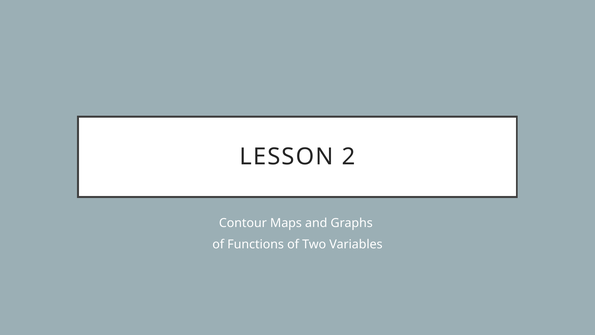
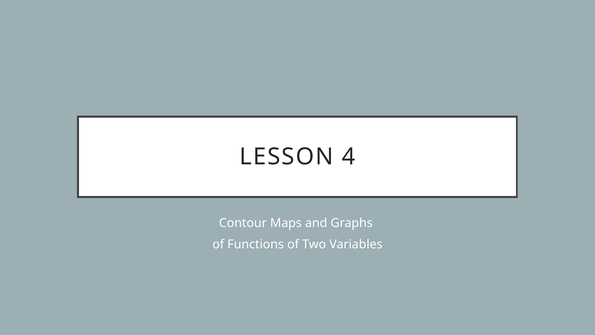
2: 2 -> 4
